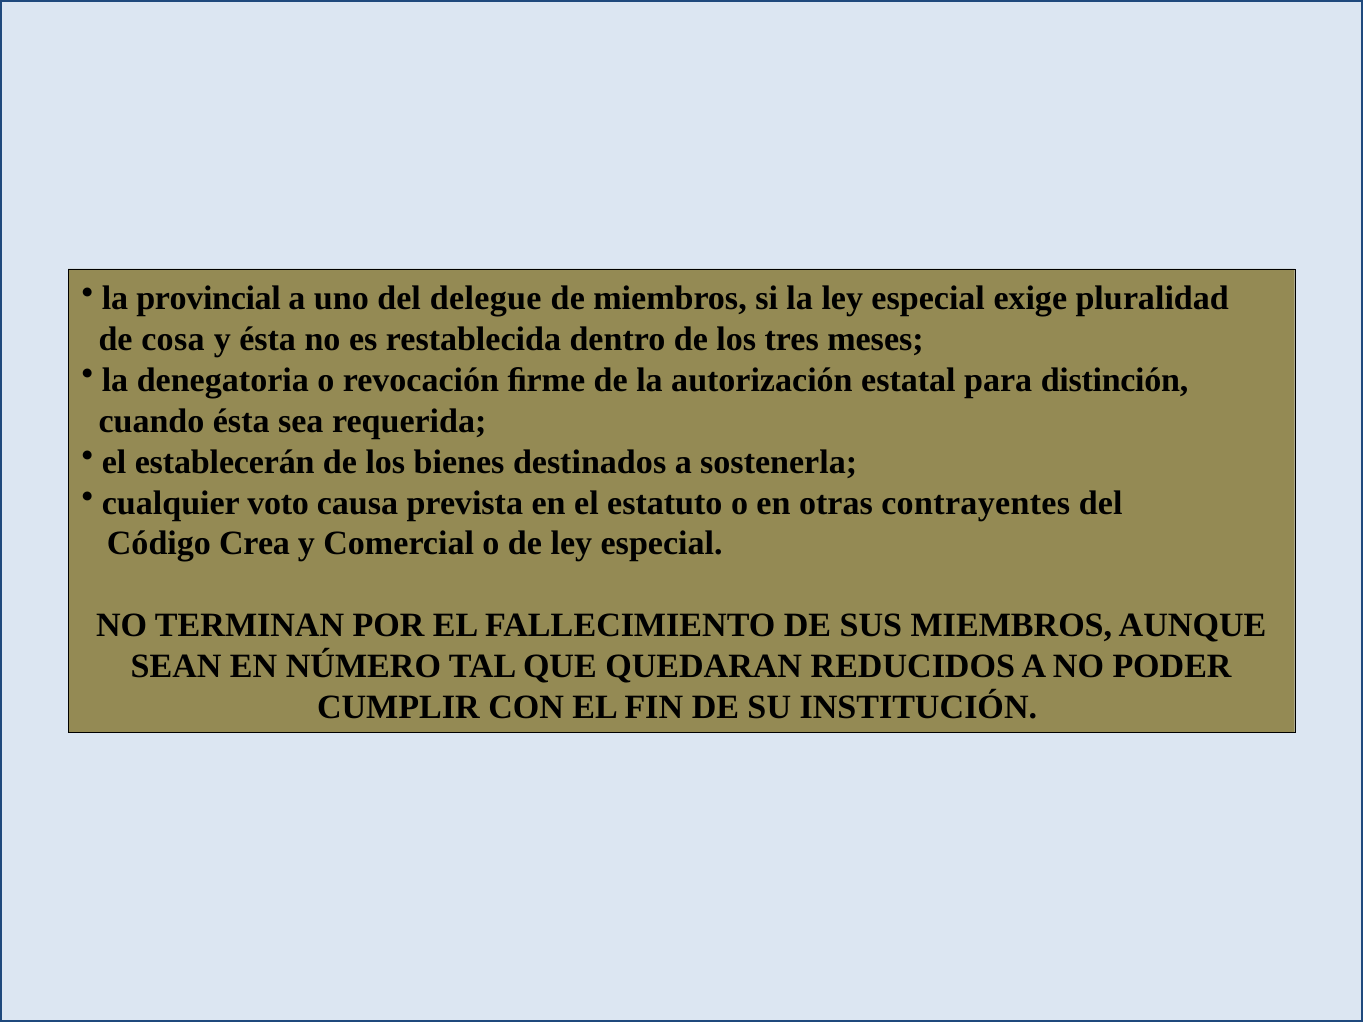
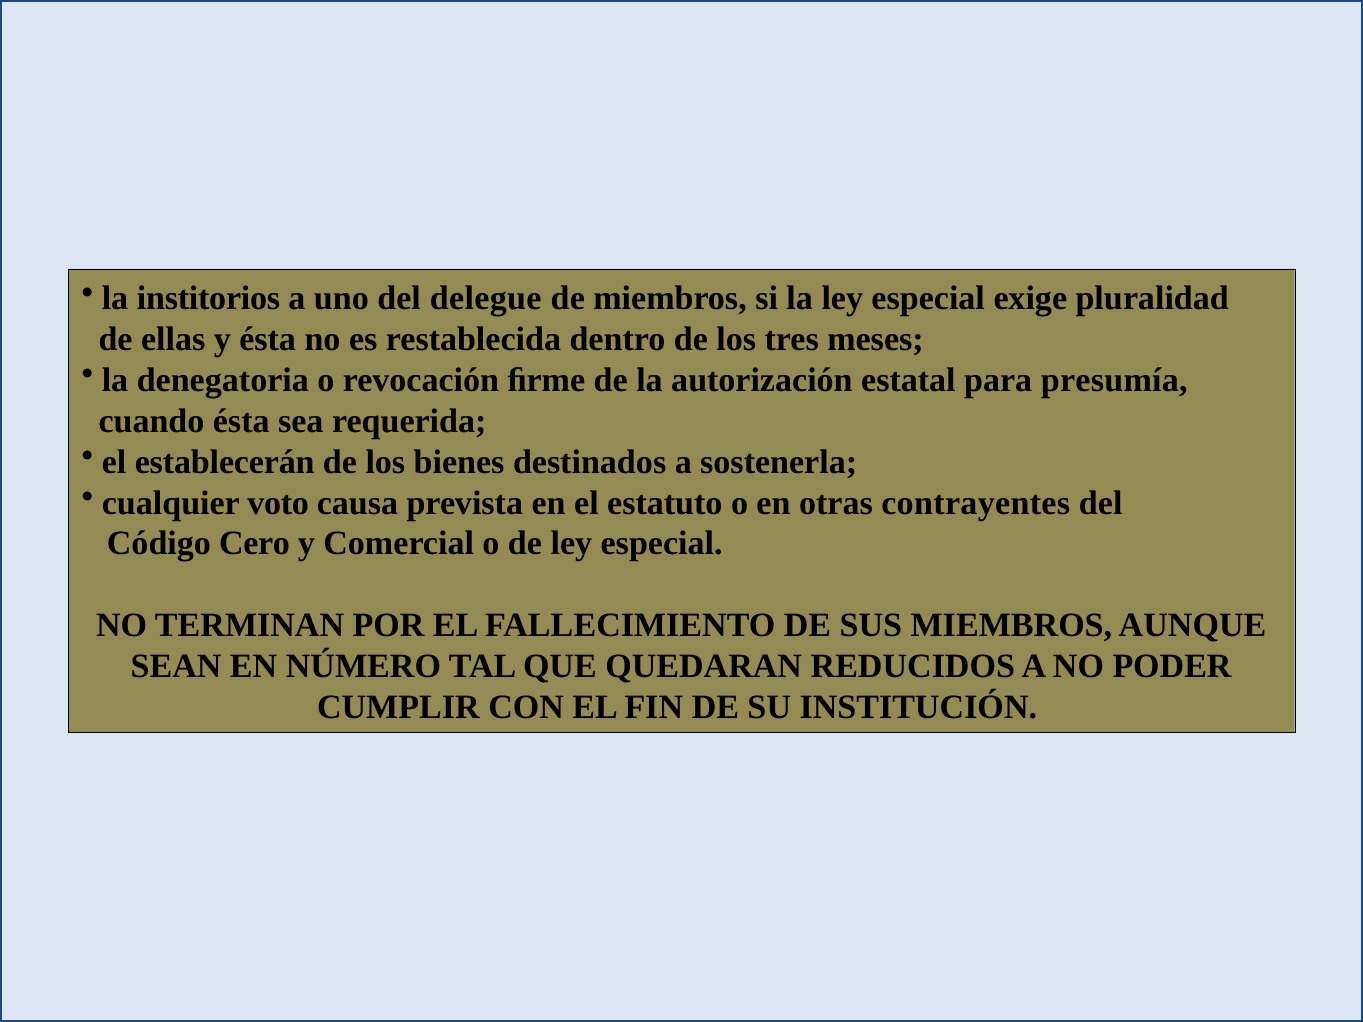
provincial: provincial -> institorios
cosa: cosa -> ellas
distinción: distinción -> presumía
Crea: Crea -> Cero
